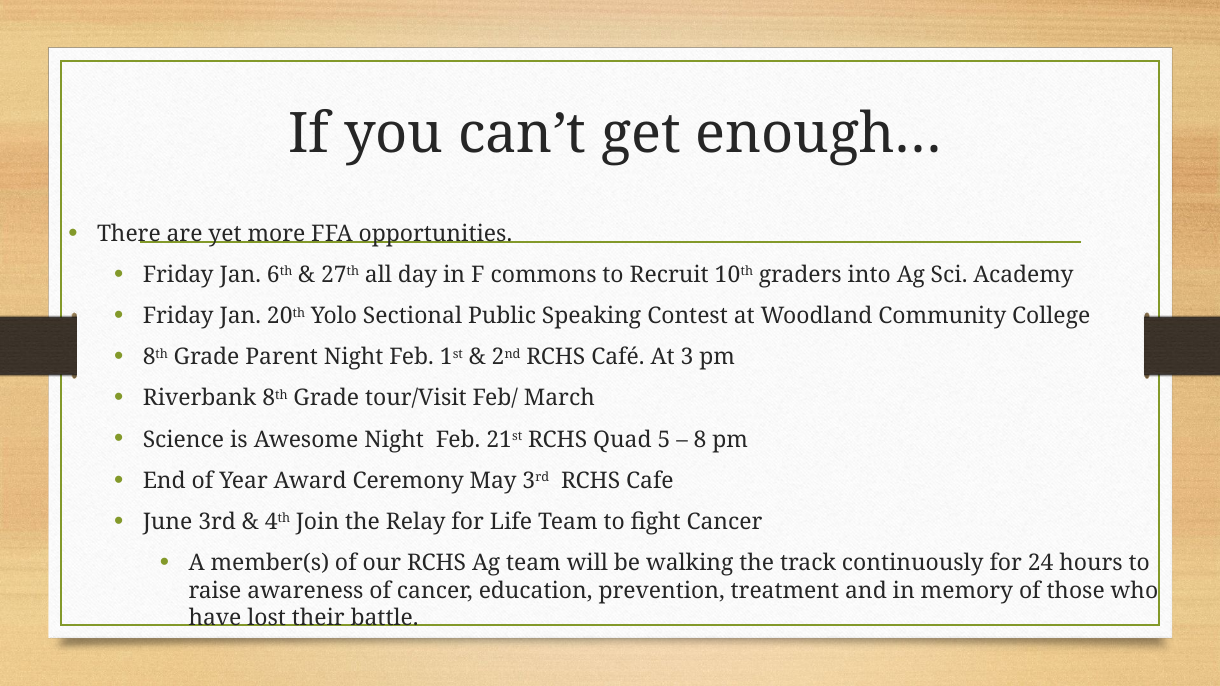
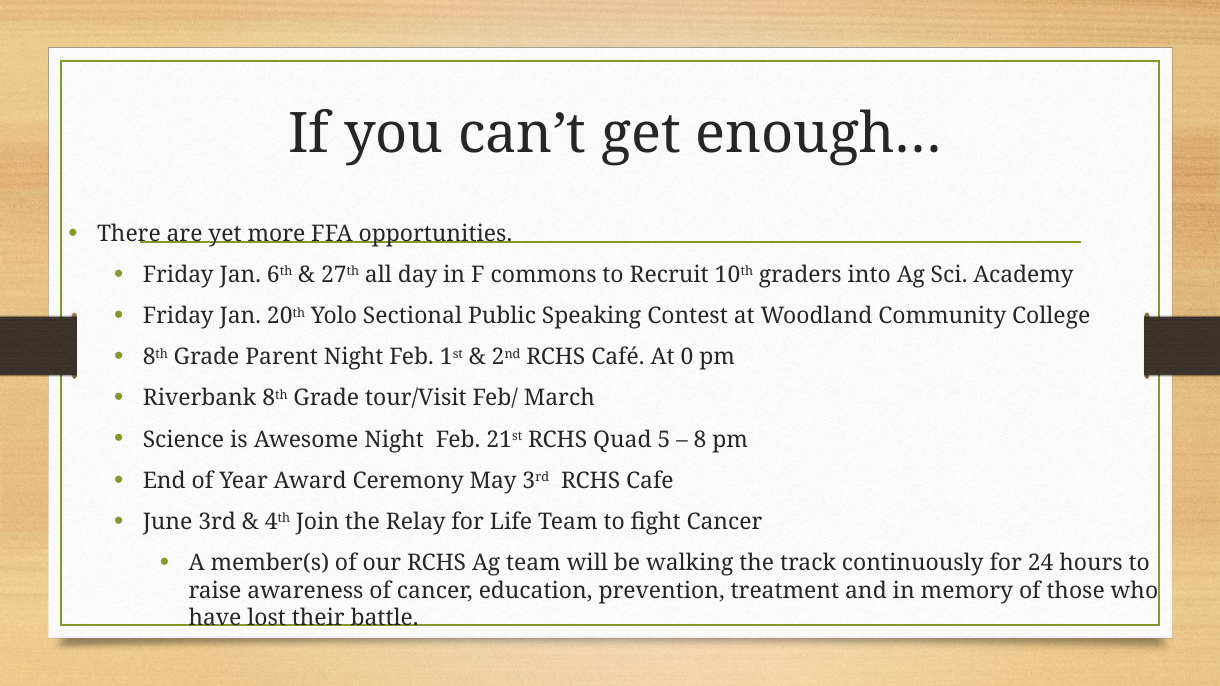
3: 3 -> 0
